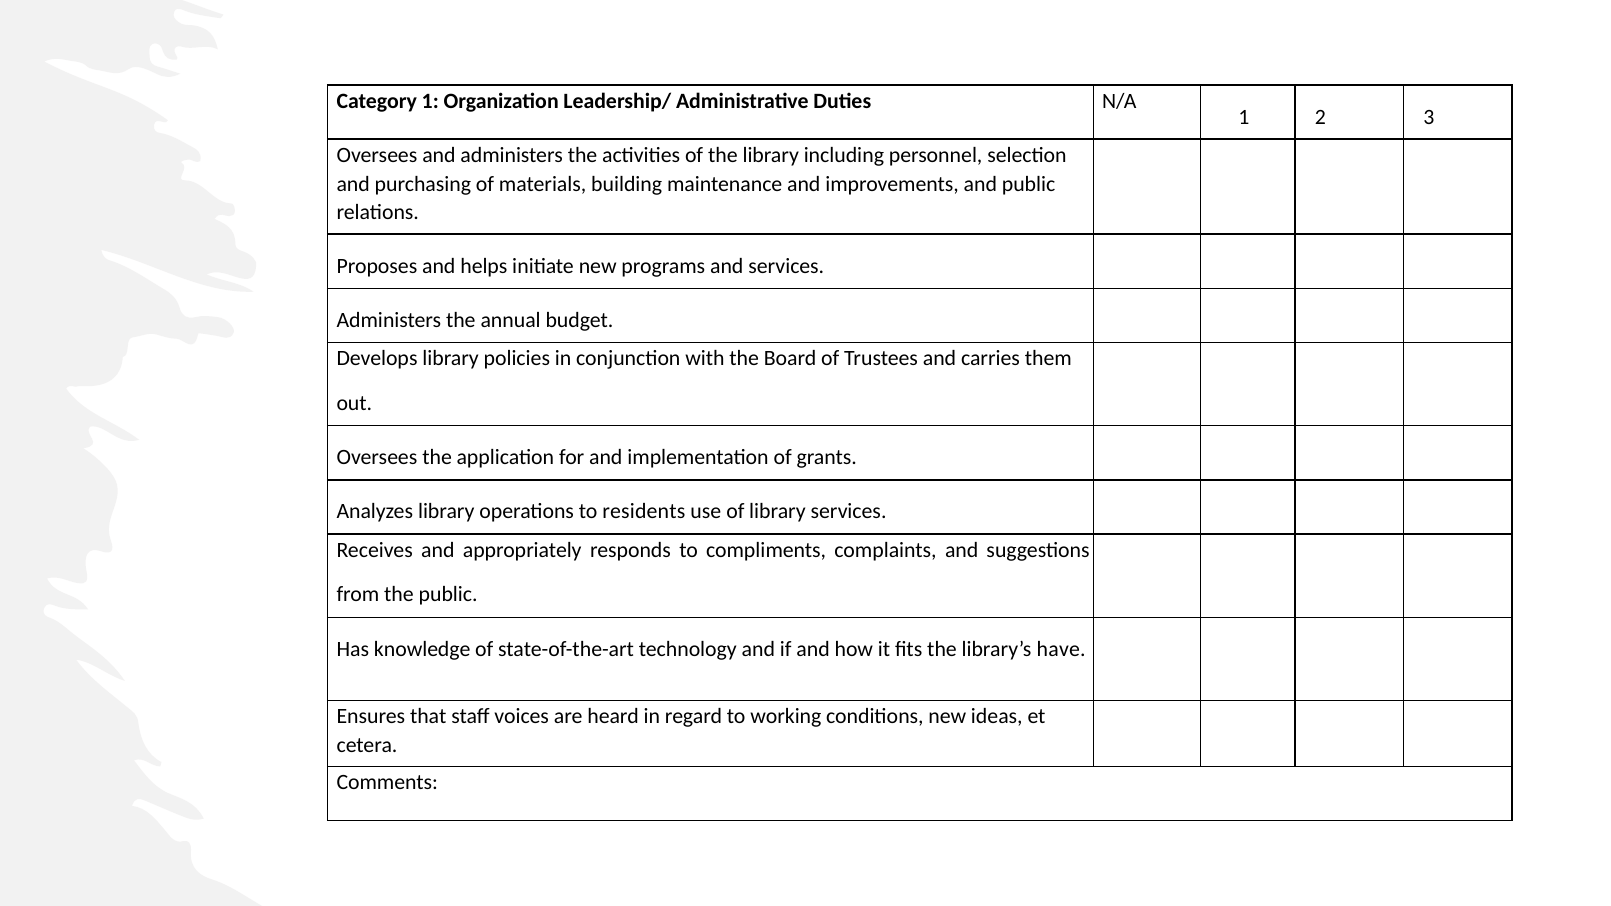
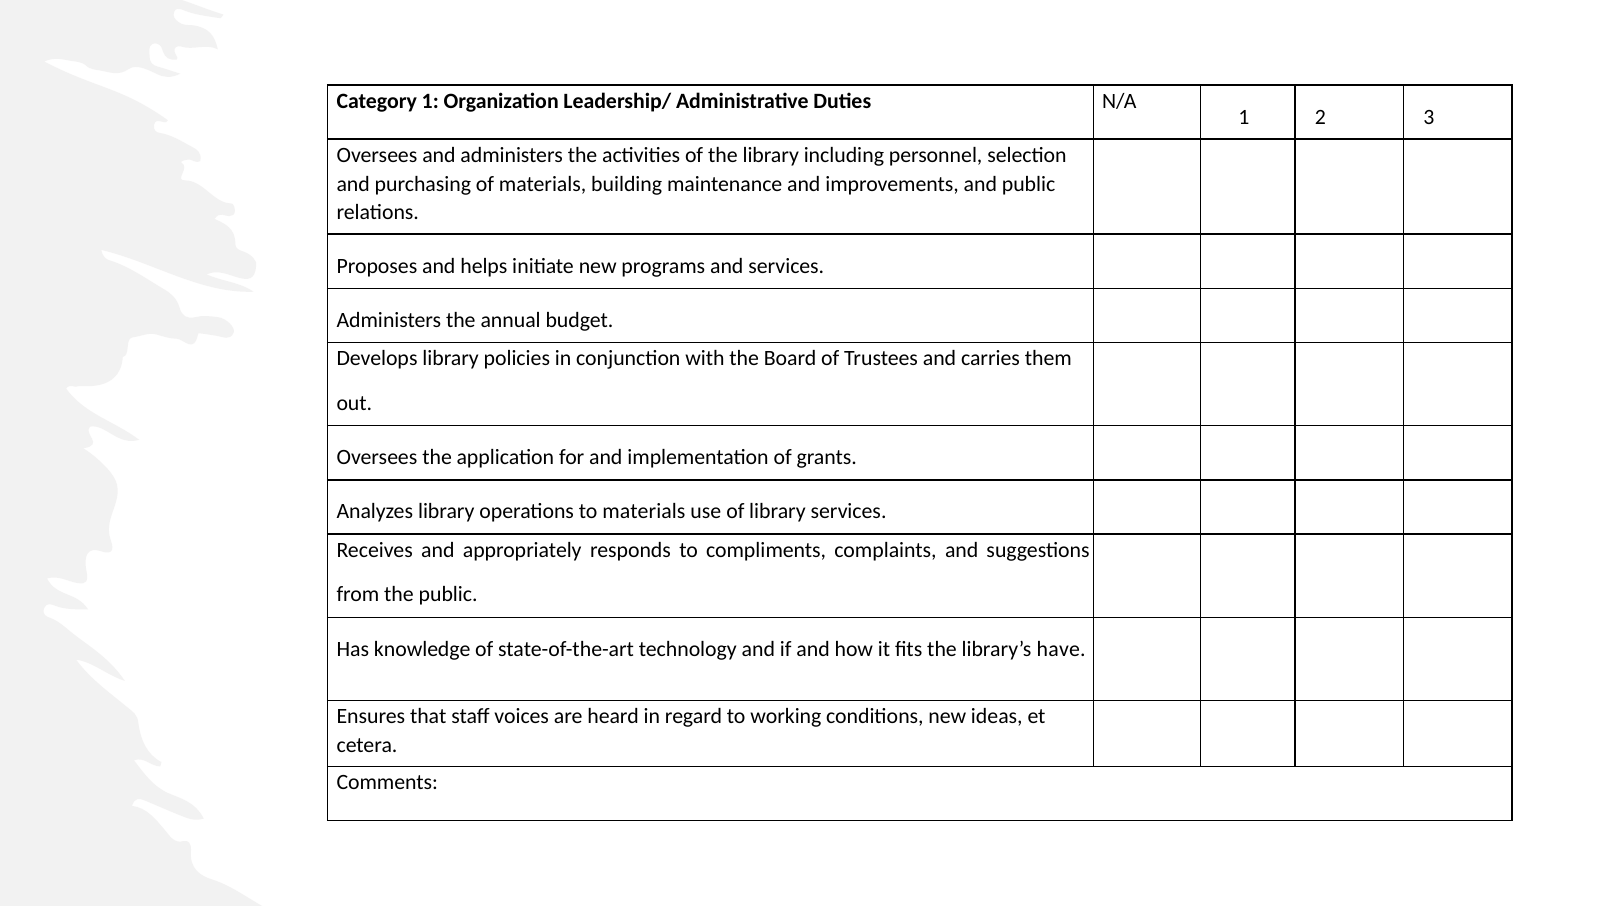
to residents: residents -> materials
